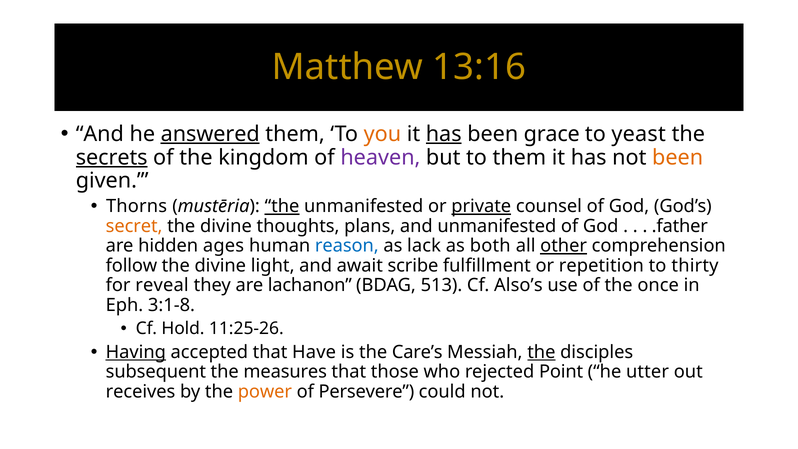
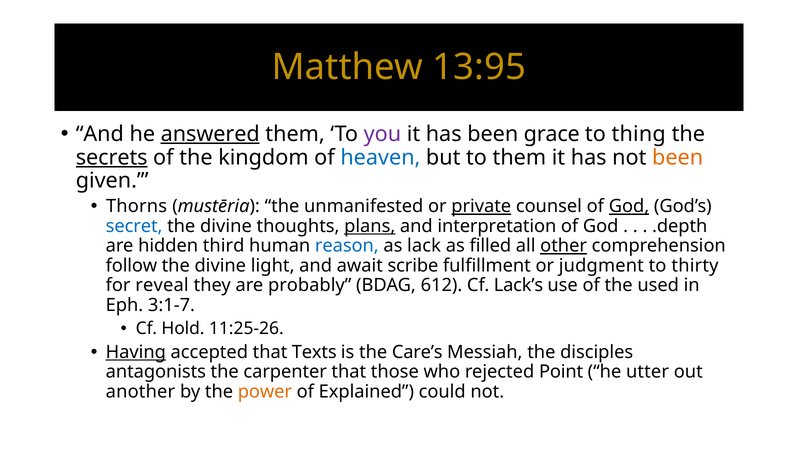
13:16: 13:16 -> 13:95
you colour: orange -> purple
has at (444, 134) underline: present -> none
yeast: yeast -> thing
heaven colour: purple -> blue
the at (282, 206) underline: present -> none
God at (629, 206) underline: none -> present
secret colour: orange -> blue
plans underline: none -> present
and unmanifested: unmanifested -> interpretation
.father: .father -> .depth
ages: ages -> third
both: both -> filled
repetition: repetition -> judgment
lachanon: lachanon -> probably
513: 513 -> 612
Also’s: Also’s -> Lack’s
once: once -> used
3:1-8: 3:1-8 -> 3:1-7
Have: Have -> Texts
the at (541, 352) underline: present -> none
subsequent: subsequent -> antagonists
measures: measures -> carpenter
receives: receives -> another
Persevere: Persevere -> Explained
